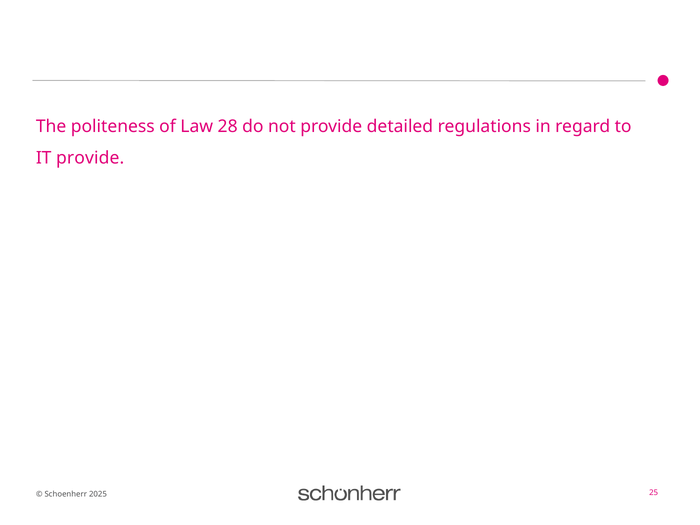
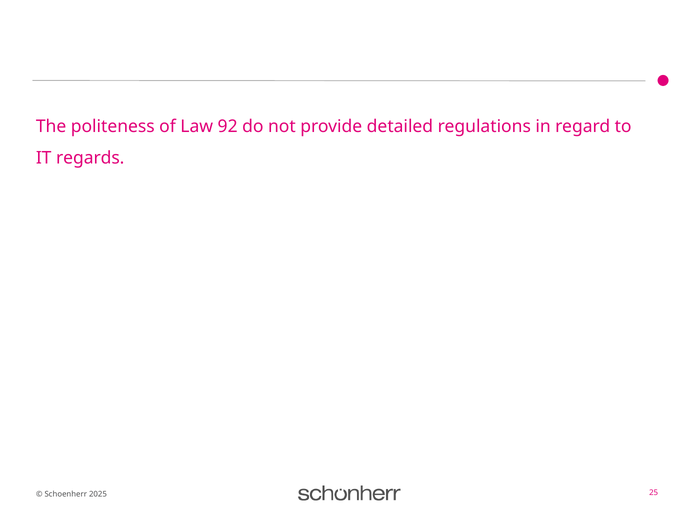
28: 28 -> 92
IT provide: provide -> regards
